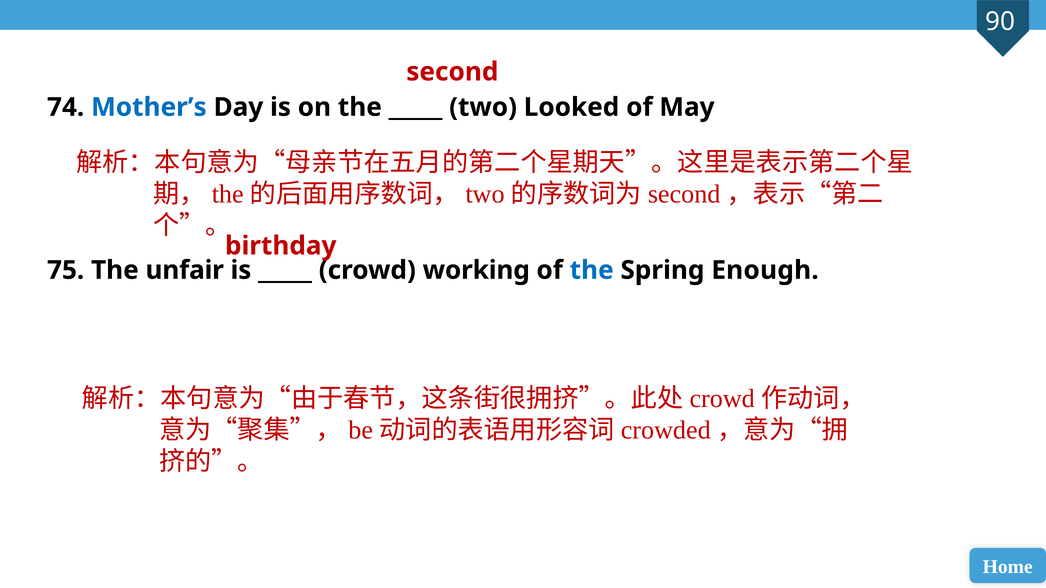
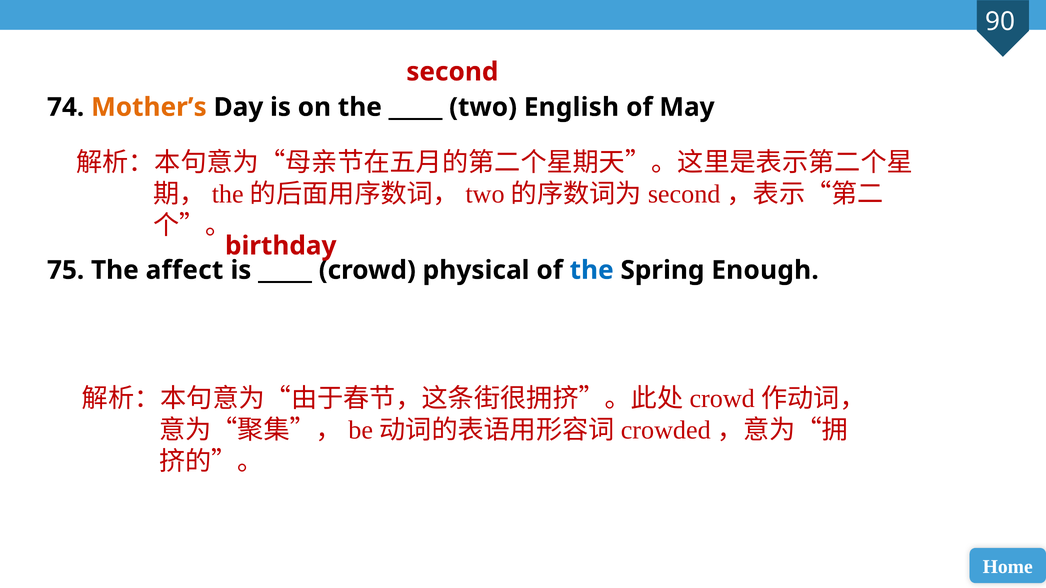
Mother’s colour: blue -> orange
Looked: Looked -> English
unfair: unfair -> affect
working: working -> physical
